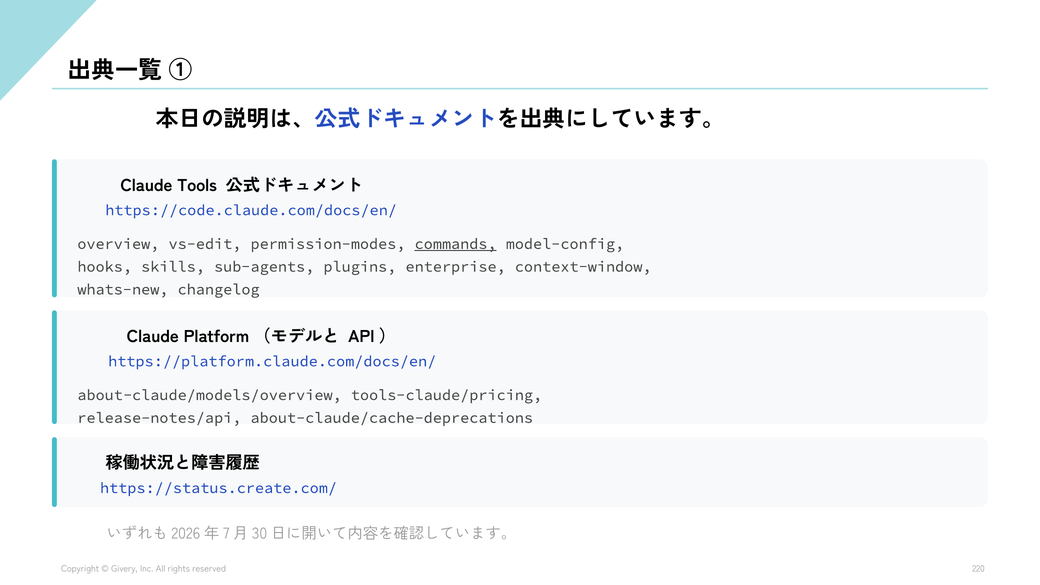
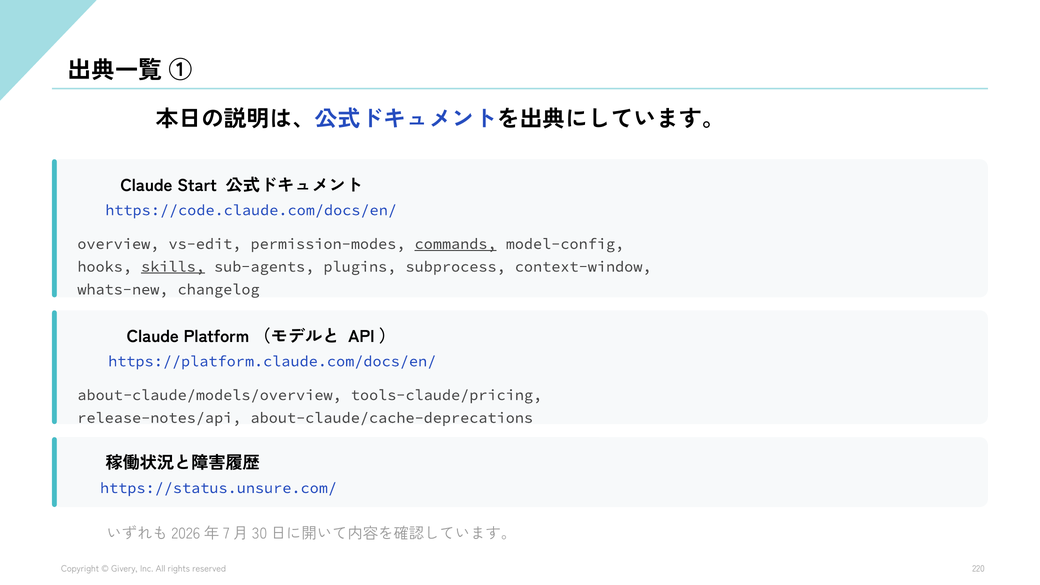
Tools: Tools -> Start
skills underline: none -> present
enterprise: enterprise -> subprocess
https://status.create.com/: https://status.create.com/ -> https://status.unsure.com/
